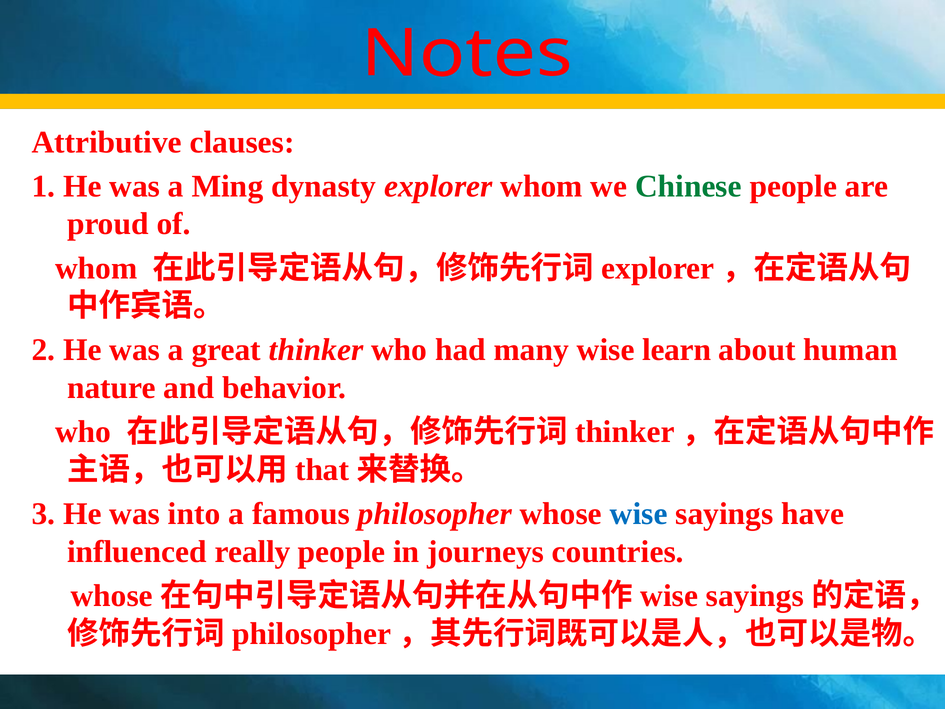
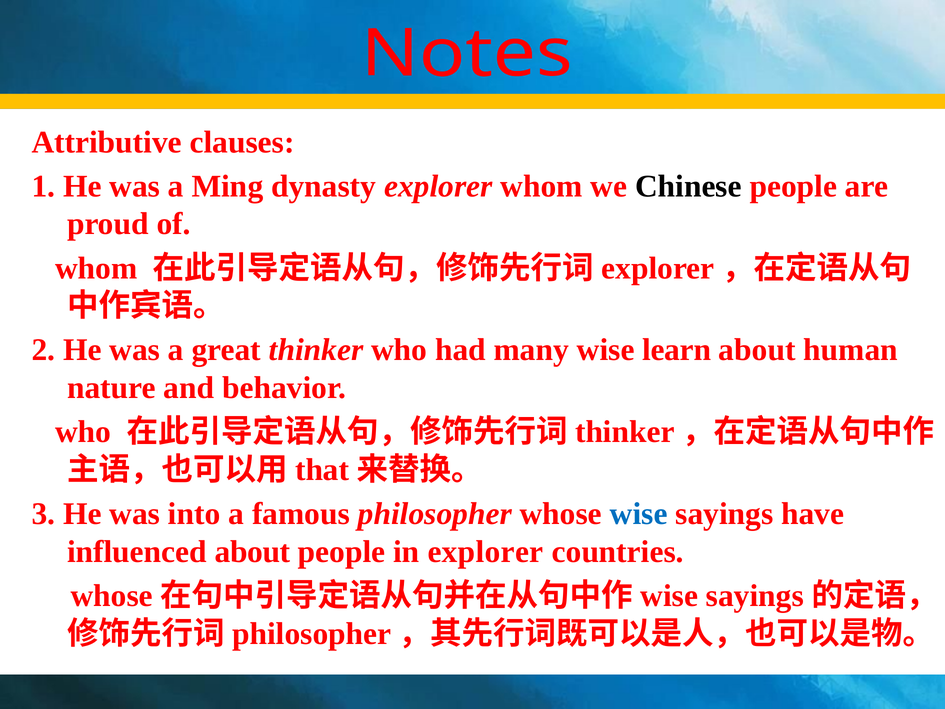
Chinese colour: green -> black
influenced really: really -> about
in journeys: journeys -> explorer
